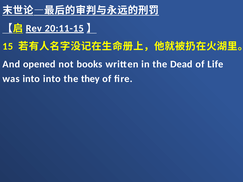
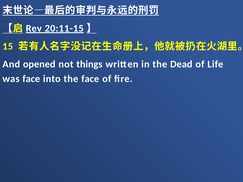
books: books -> things
was into: into -> face
the they: they -> face
